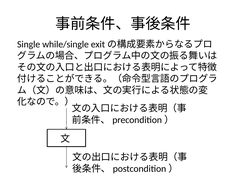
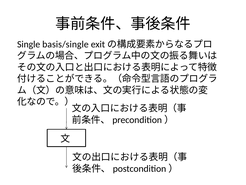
while/single: while/single -> basis/single
